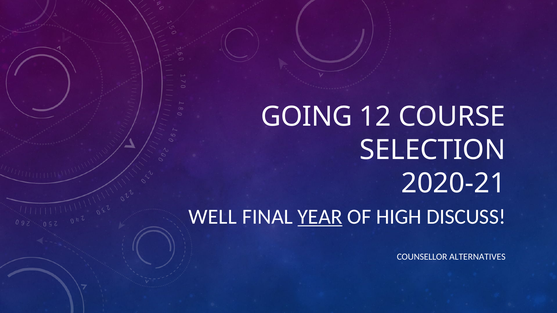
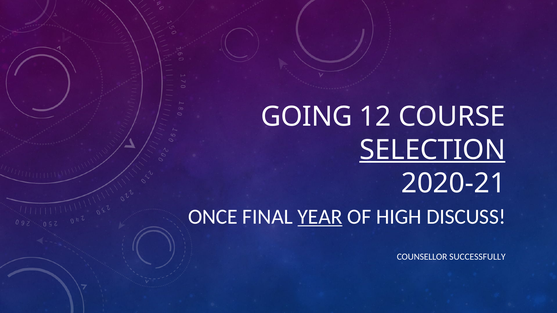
SELECTION underline: none -> present
WELL: WELL -> ONCE
ALTERNATIVES: ALTERNATIVES -> SUCCESSFULLY
